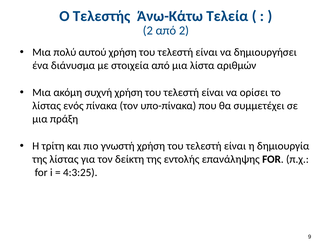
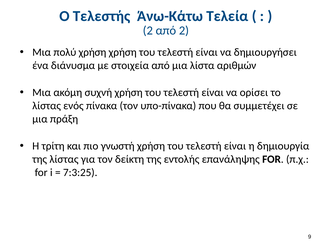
πολύ αυτού: αυτού -> χρήση
4:3:25: 4:3:25 -> 7:3:25
